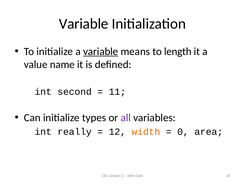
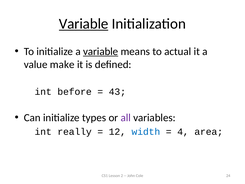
Variable at (84, 24) underline: none -> present
length: length -> actual
name: name -> make
second: second -> before
11: 11 -> 43
width colour: orange -> blue
0: 0 -> 4
